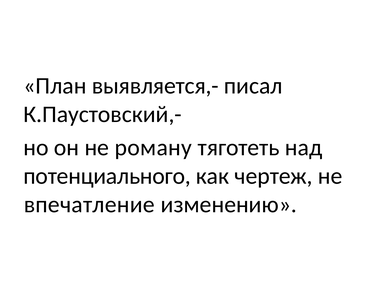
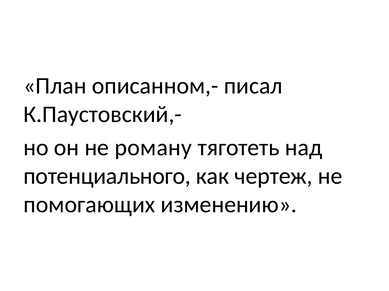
выявляется,-: выявляется,- -> описанном,-
впечатление: впечатление -> помогающих
